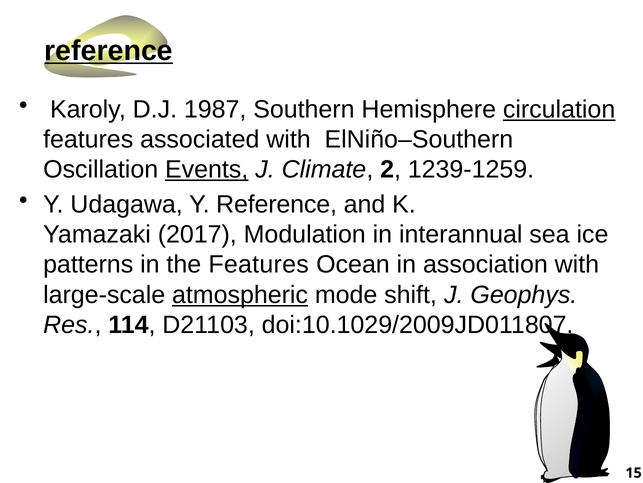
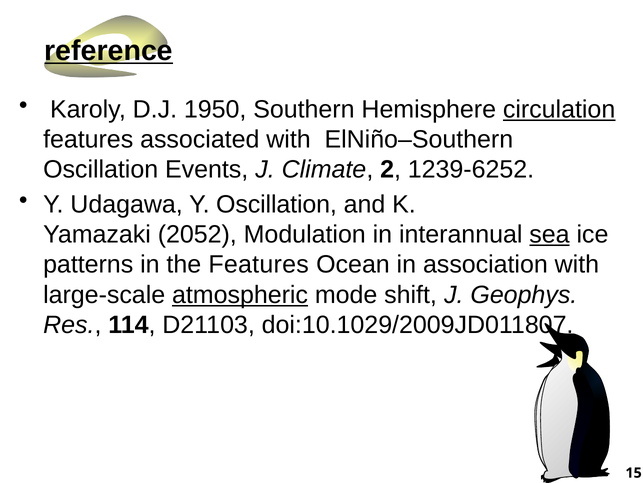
1987: 1987 -> 1950
Events underline: present -> none
1239-1259: 1239-1259 -> 1239-6252
Y Reference: Reference -> Oscillation
2017: 2017 -> 2052
sea underline: none -> present
